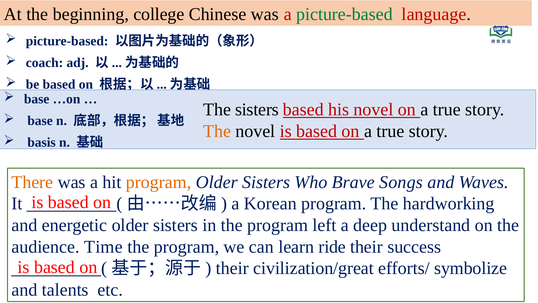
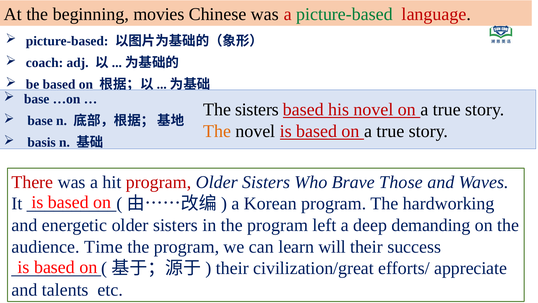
college: college -> movies
There colour: orange -> red
program at (159, 182) colour: orange -> red
Songs: Songs -> Those
understand: understand -> demanding
ride: ride -> will
symbolize: symbolize -> appreciate
